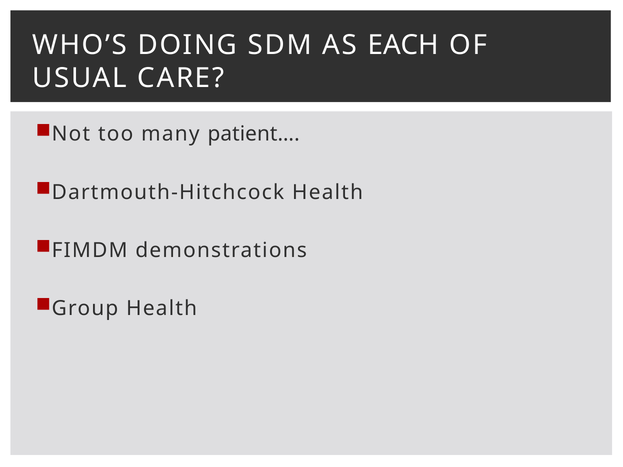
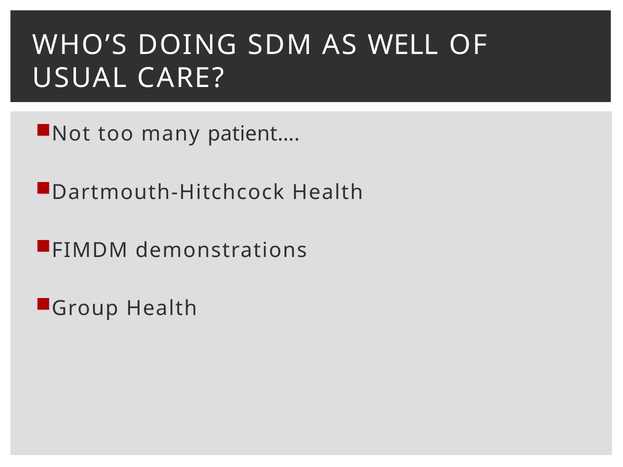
EACH: EACH -> WELL
